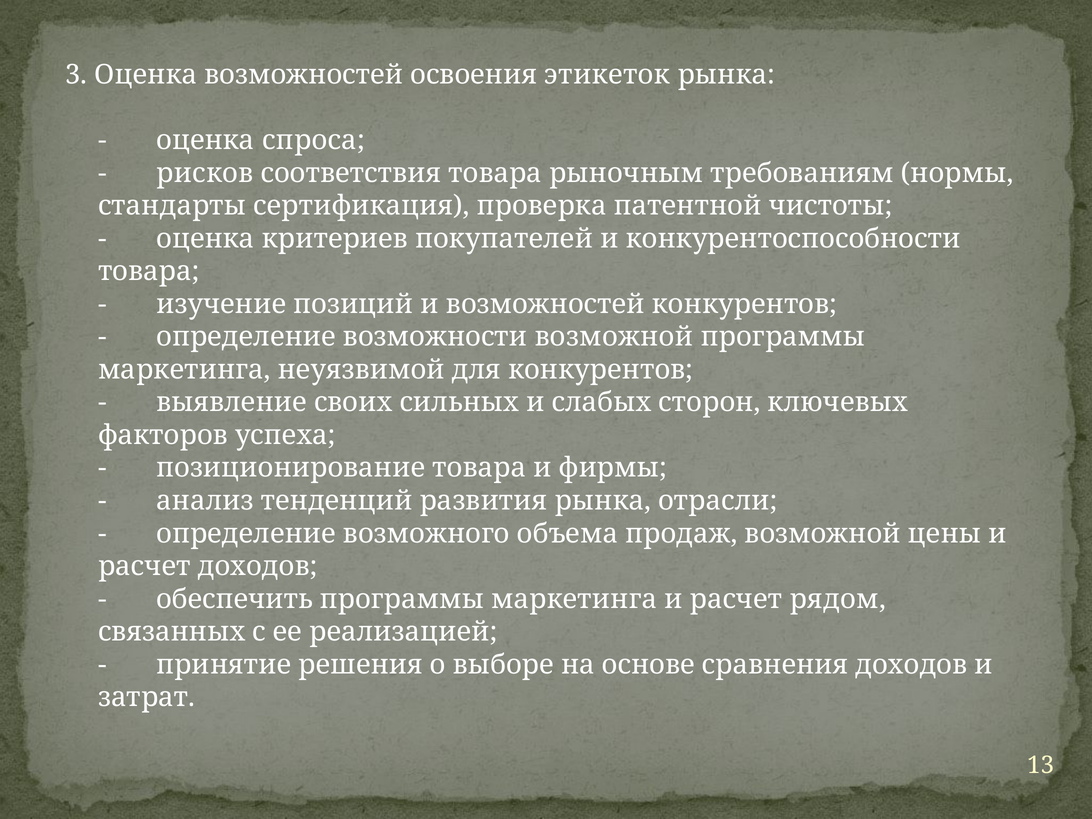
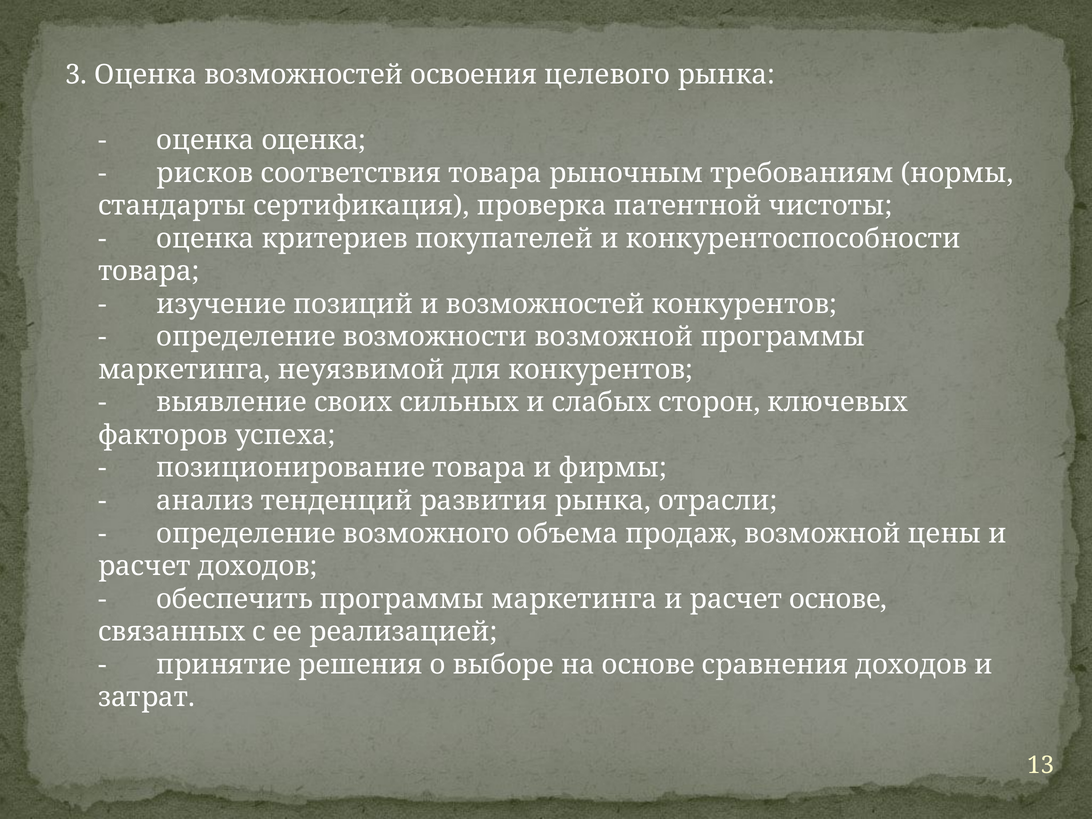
этикеток: этикеток -> целевого
оценка спроса: спроса -> оценка
расчет рядом: рядом -> основе
